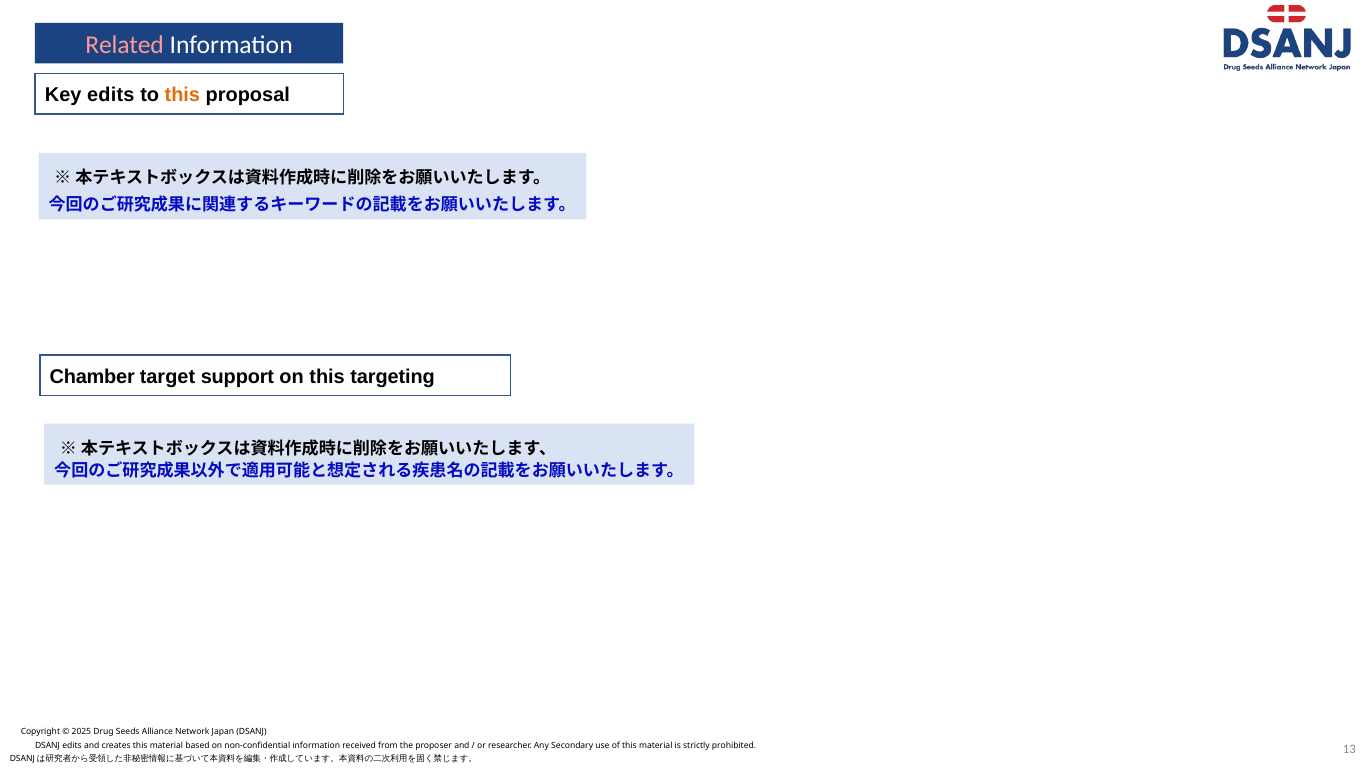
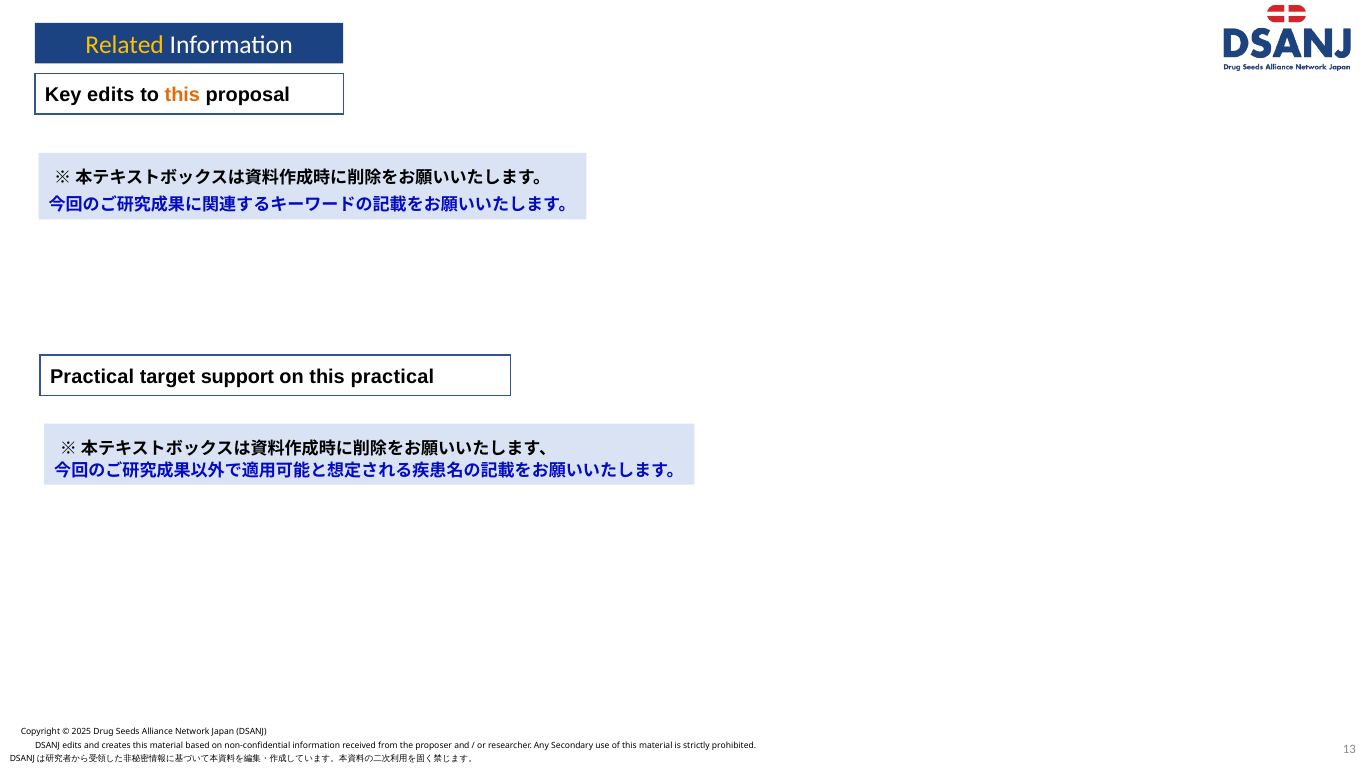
Related colour: pink -> yellow
Chamber at (92, 377): Chamber -> Practical
this targeting: targeting -> practical
